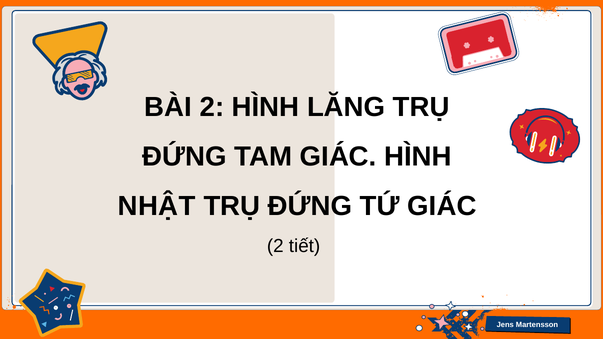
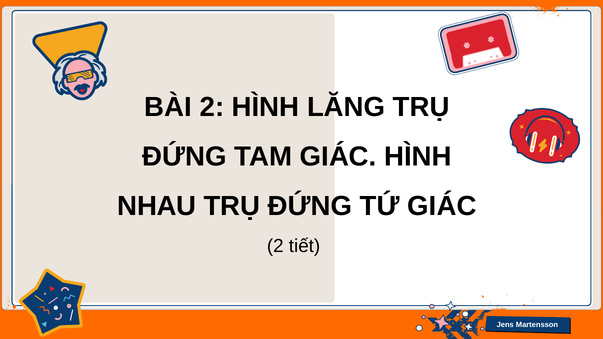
NHẬT: NHẬT -> NHAU
